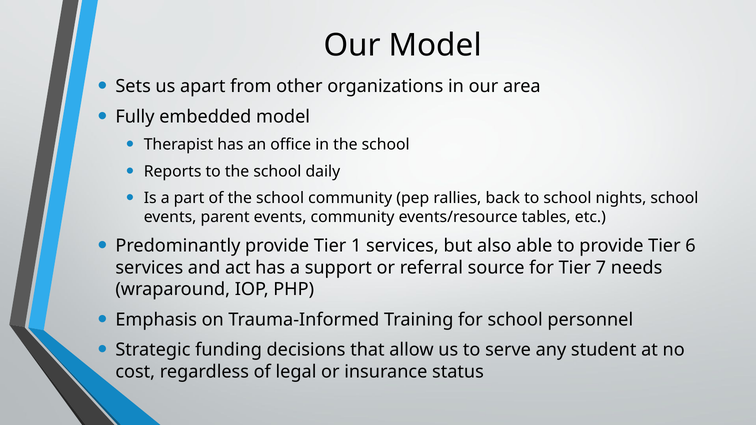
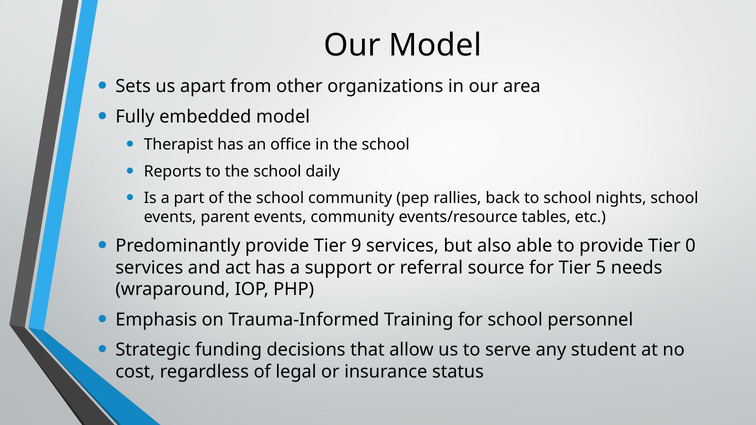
1: 1 -> 9
6: 6 -> 0
7: 7 -> 5
